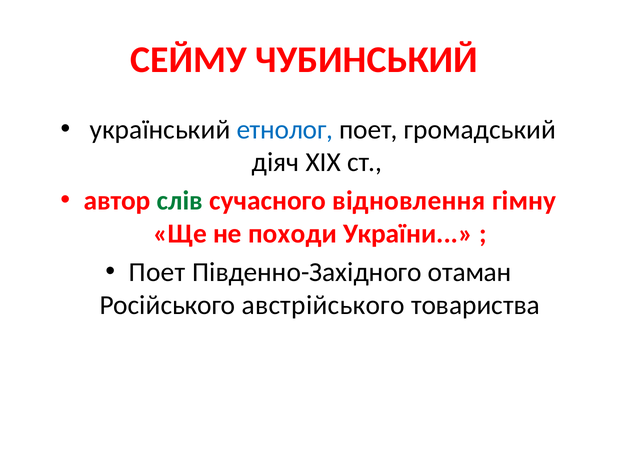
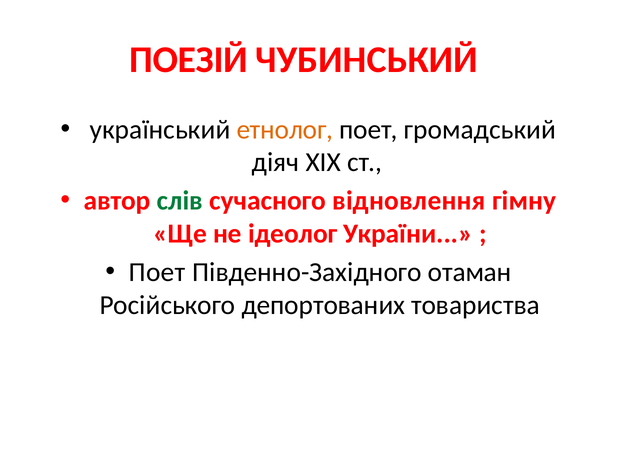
СЕЙМУ: СЕЙМУ -> ПОЕЗІЙ
етнолог colour: blue -> orange
походи: походи -> ідеолог
австрійського: австрійського -> депортованих
